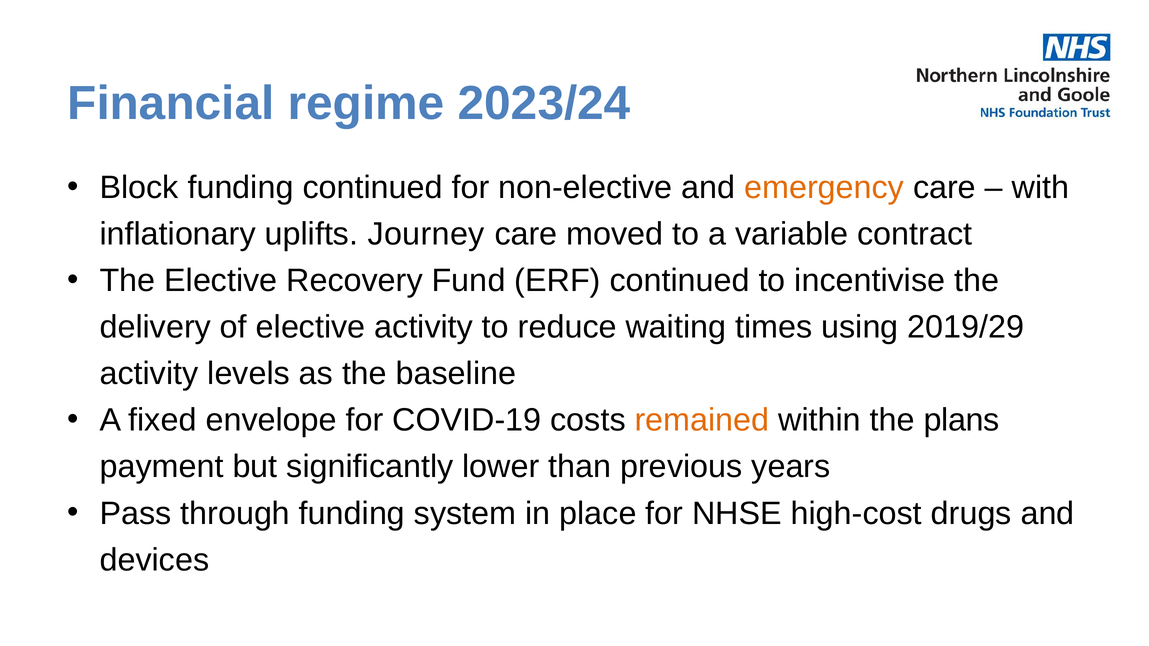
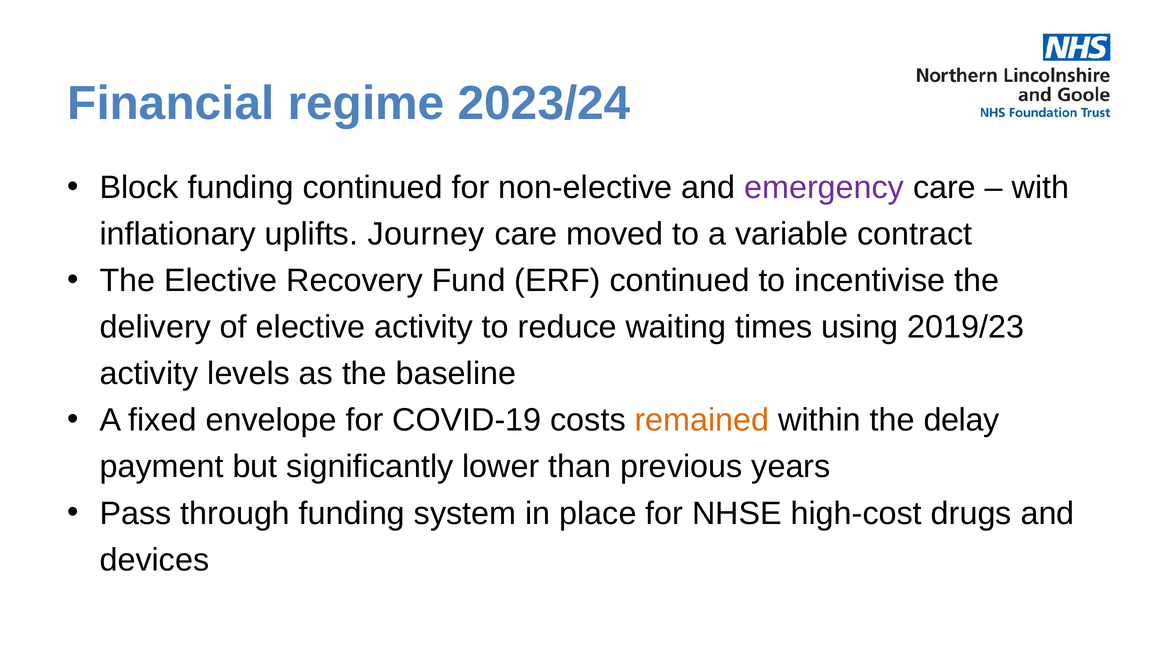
emergency colour: orange -> purple
2019/29: 2019/29 -> 2019/23
plans: plans -> delay
